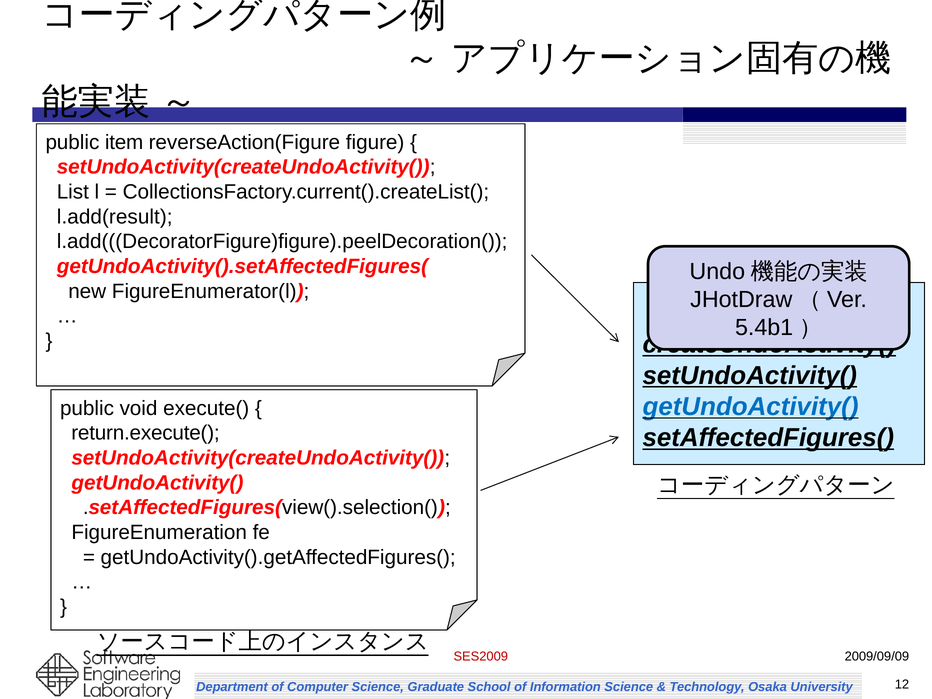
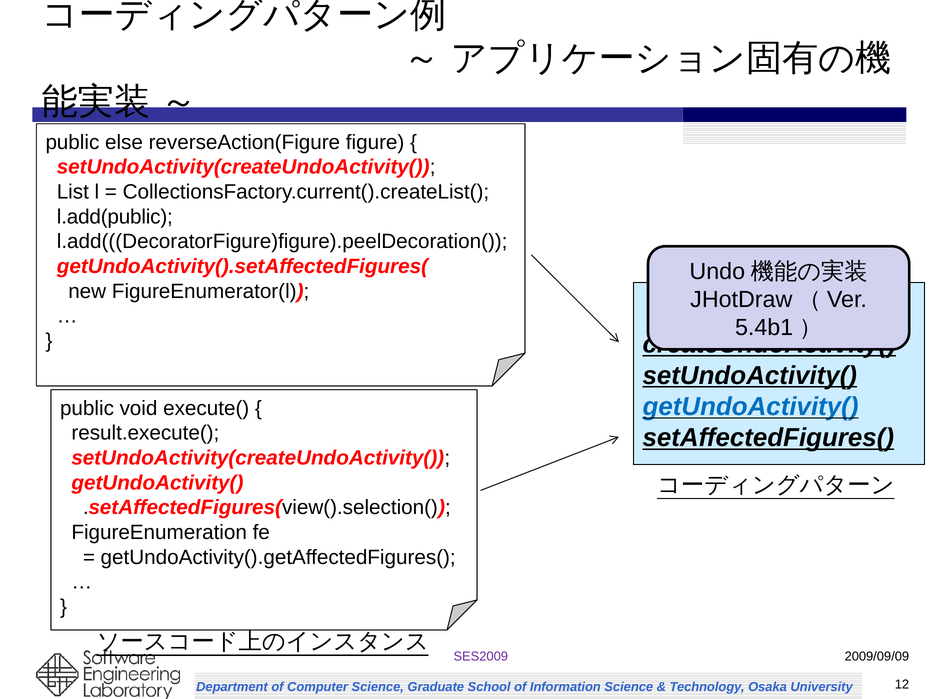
item: item -> else
l.add(result: l.add(result -> l.add(public
return.execute(: return.execute( -> result.execute(
SES2009 colour: red -> purple
